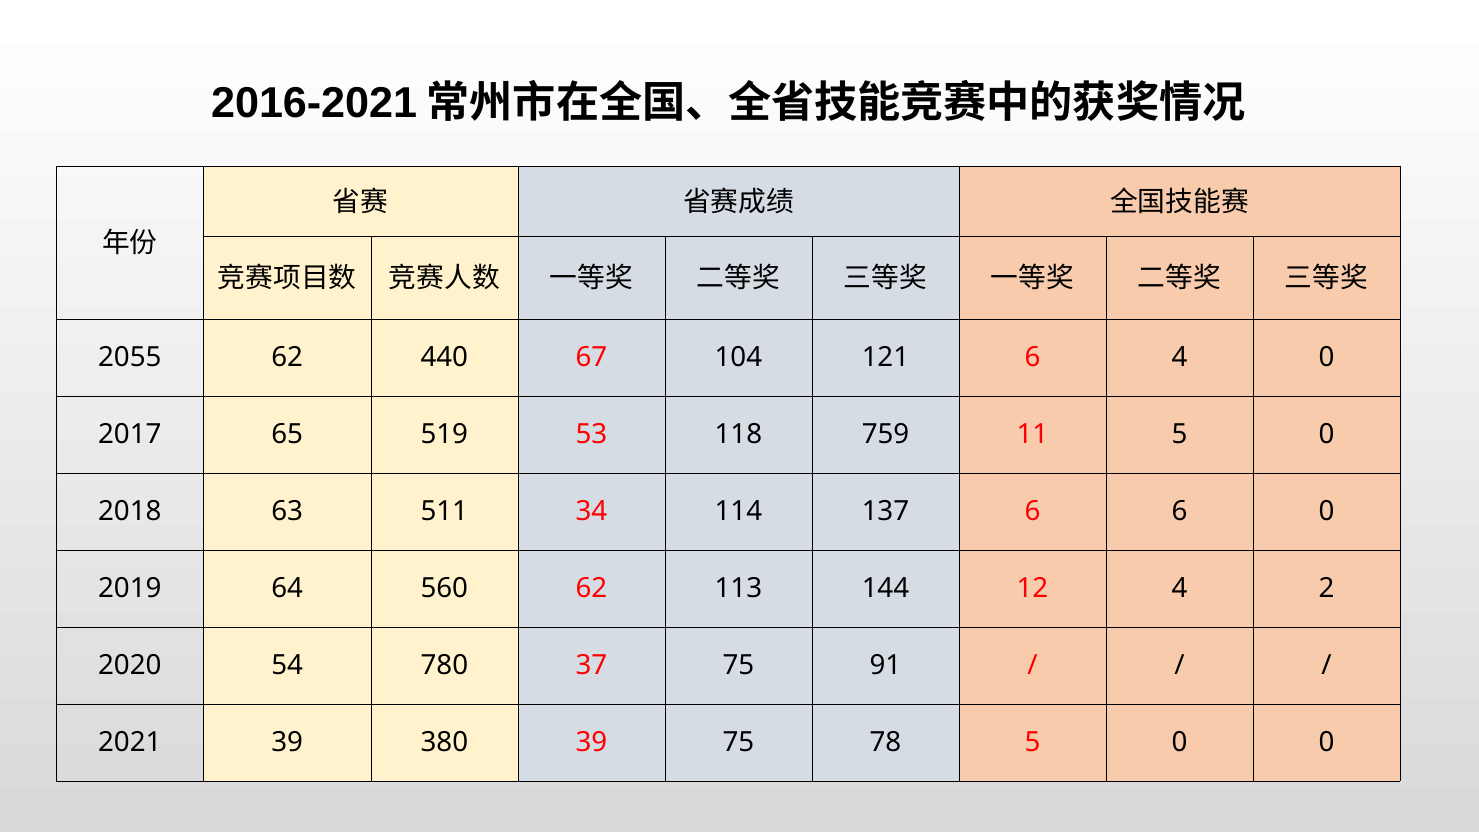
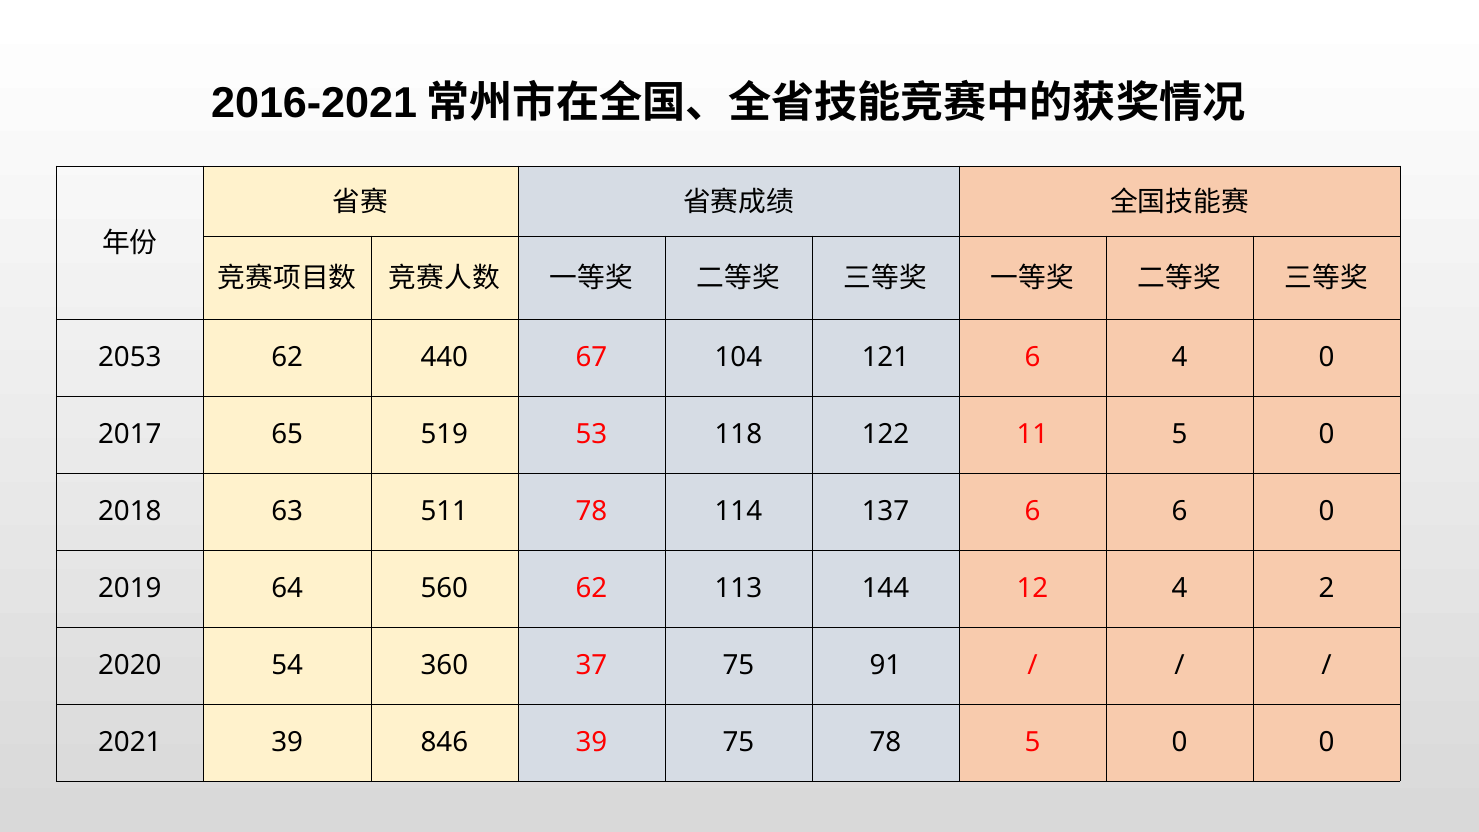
2055: 2055 -> 2053
759: 759 -> 122
511 34: 34 -> 78
780: 780 -> 360
380: 380 -> 846
